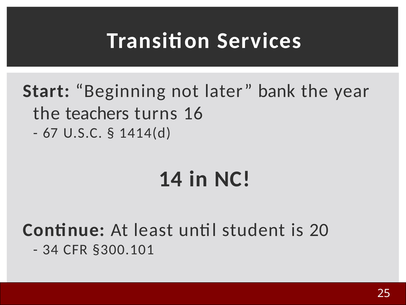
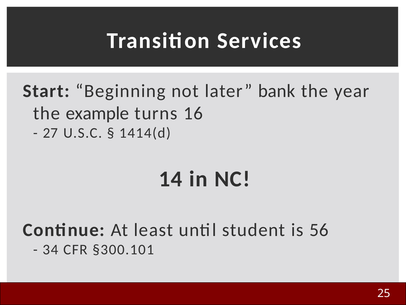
teachers: teachers -> example
67: 67 -> 27
20: 20 -> 56
